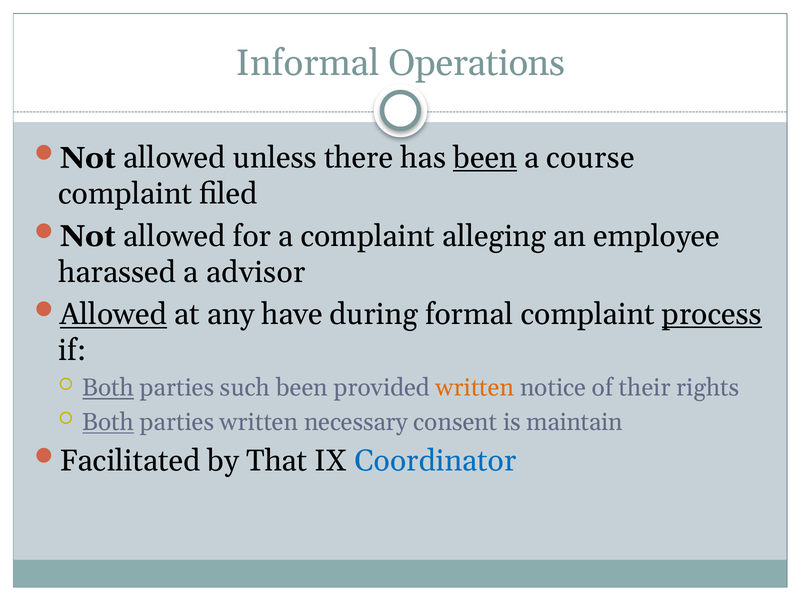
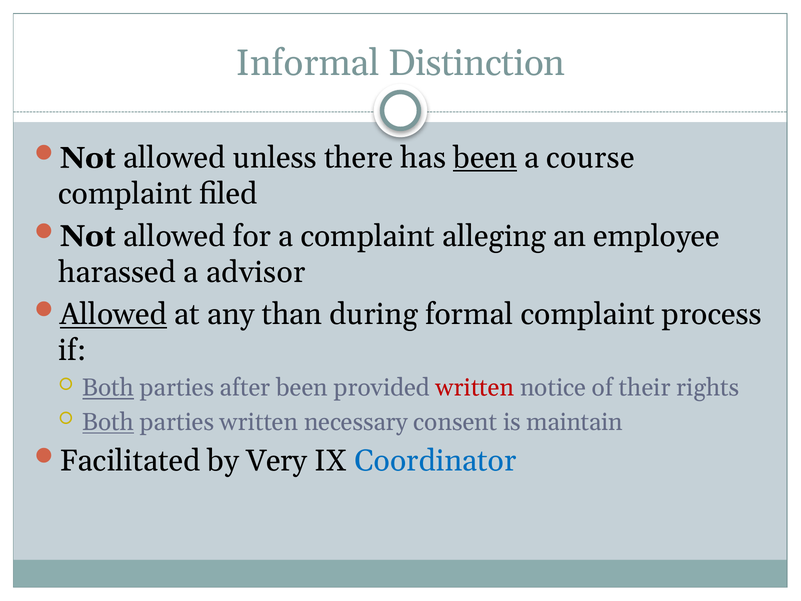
Operations: Operations -> Distinction
have: have -> than
process underline: present -> none
such: such -> after
written at (475, 388) colour: orange -> red
That: That -> Very
